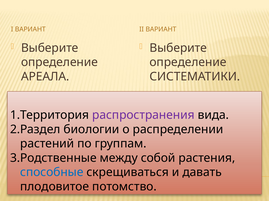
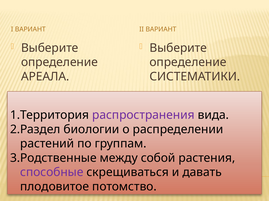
способные colour: blue -> purple
